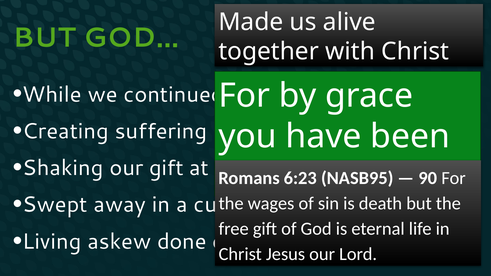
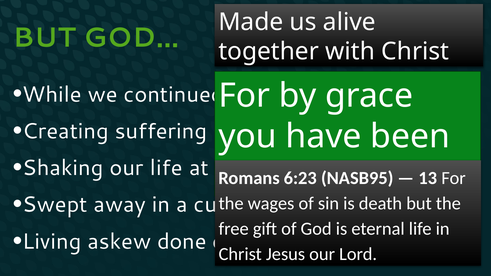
our gift: gift -> life
90: 90 -> 13
